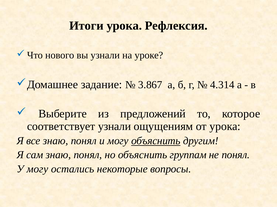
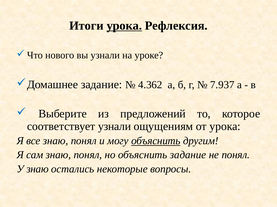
урока at (124, 26) underline: none -> present
3.867: 3.867 -> 4.362
4.314: 4.314 -> 7.937
объяснить группам: группам -> задание
У могу: могу -> знаю
